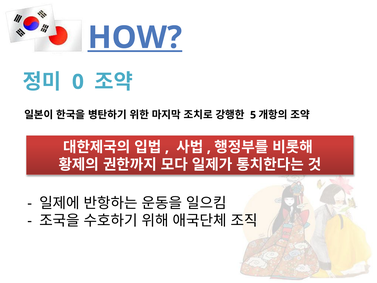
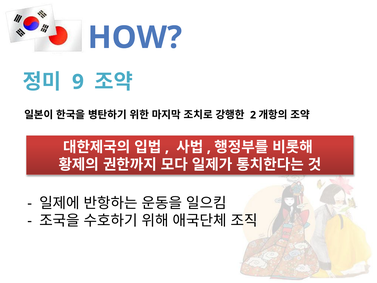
HOW underline: present -> none
0: 0 -> 9
5: 5 -> 2
